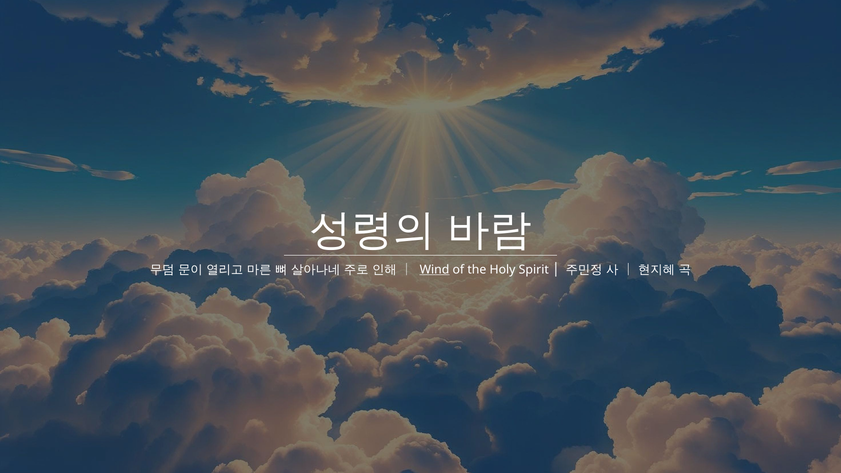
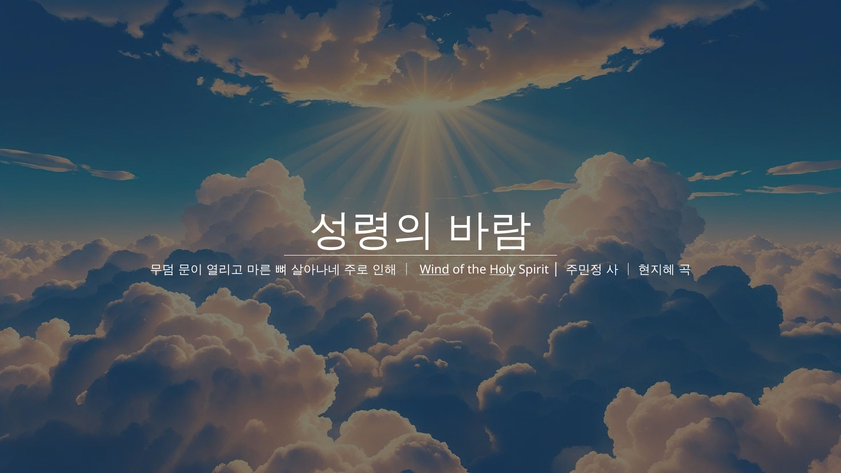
Holy underline: none -> present
